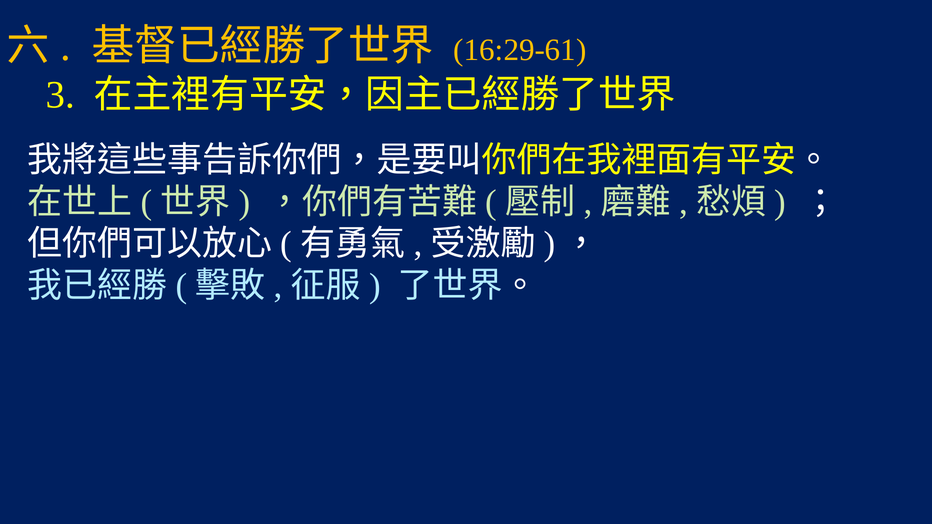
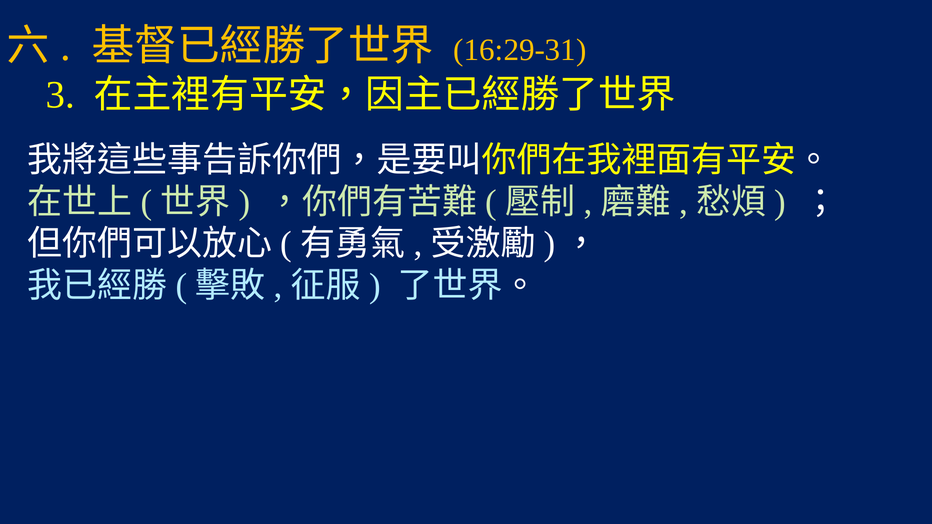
16:29-61: 16:29-61 -> 16:29-31
